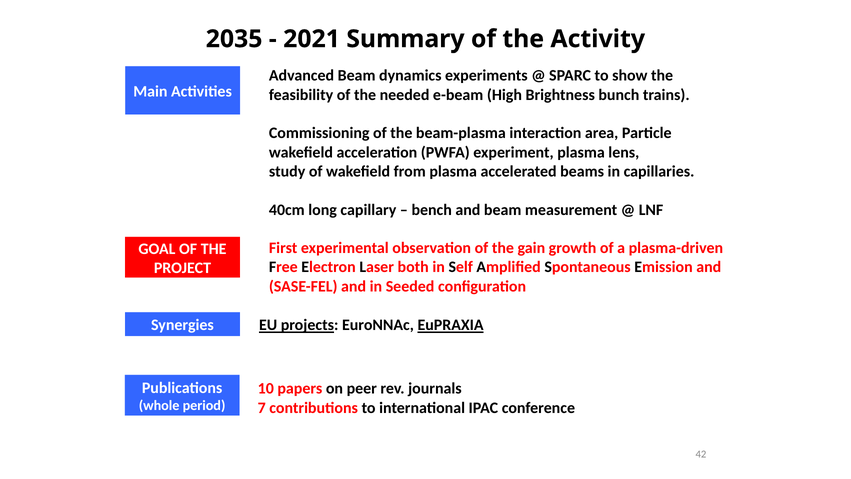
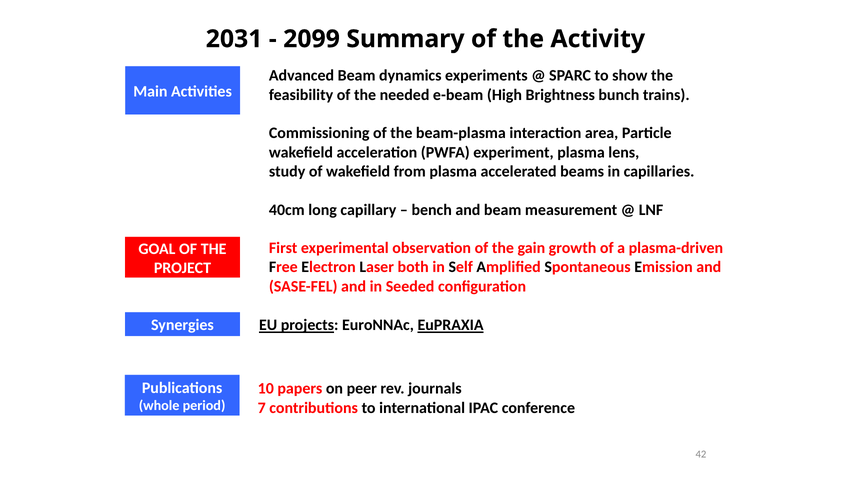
2035: 2035 -> 2031
2021: 2021 -> 2099
